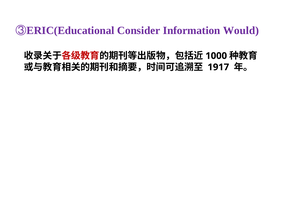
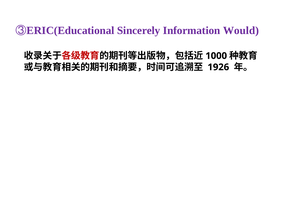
Consider: Consider -> Sincerely
1917: 1917 -> 1926
